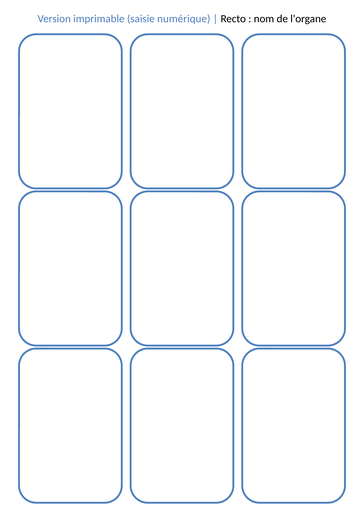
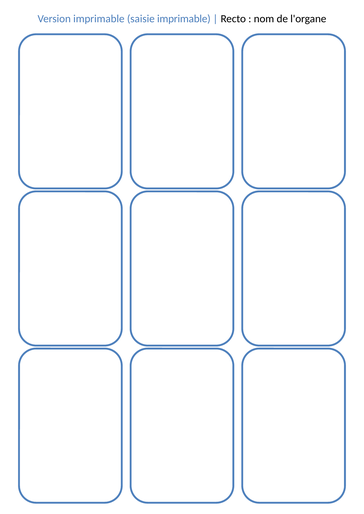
saisie numérique: numérique -> imprimable
